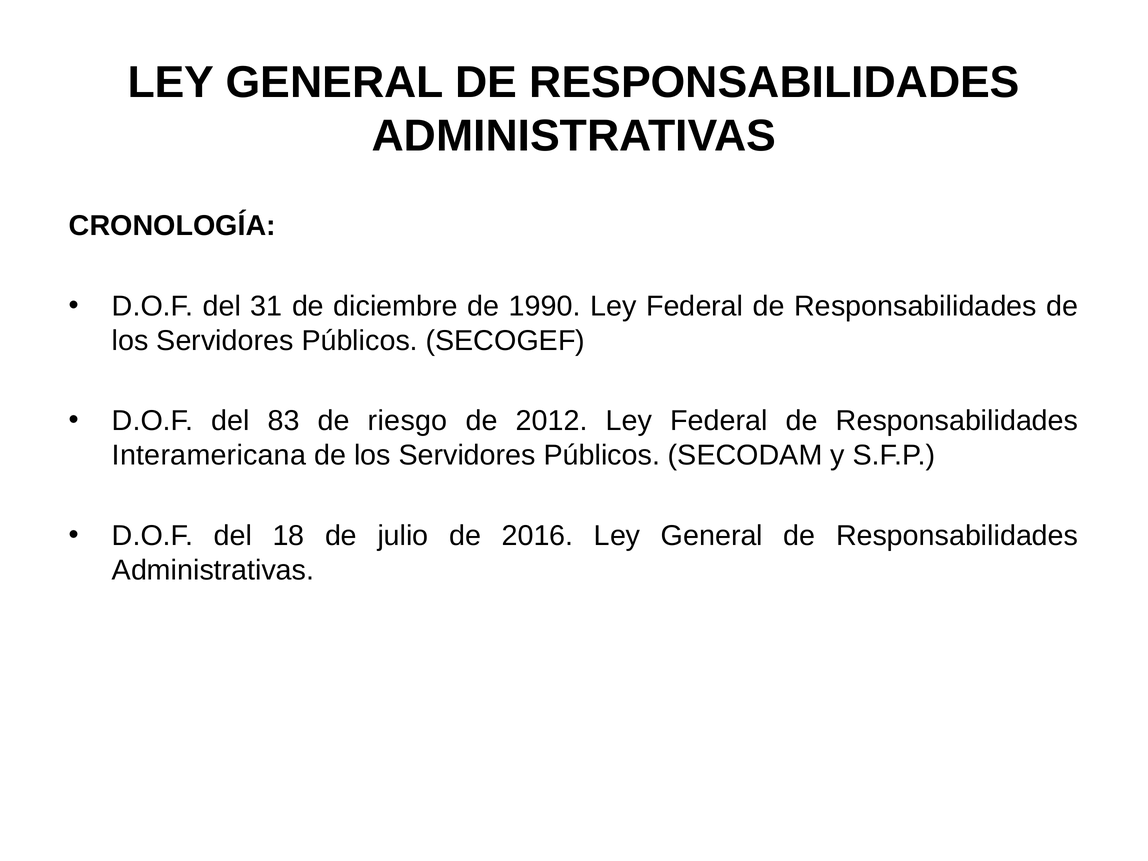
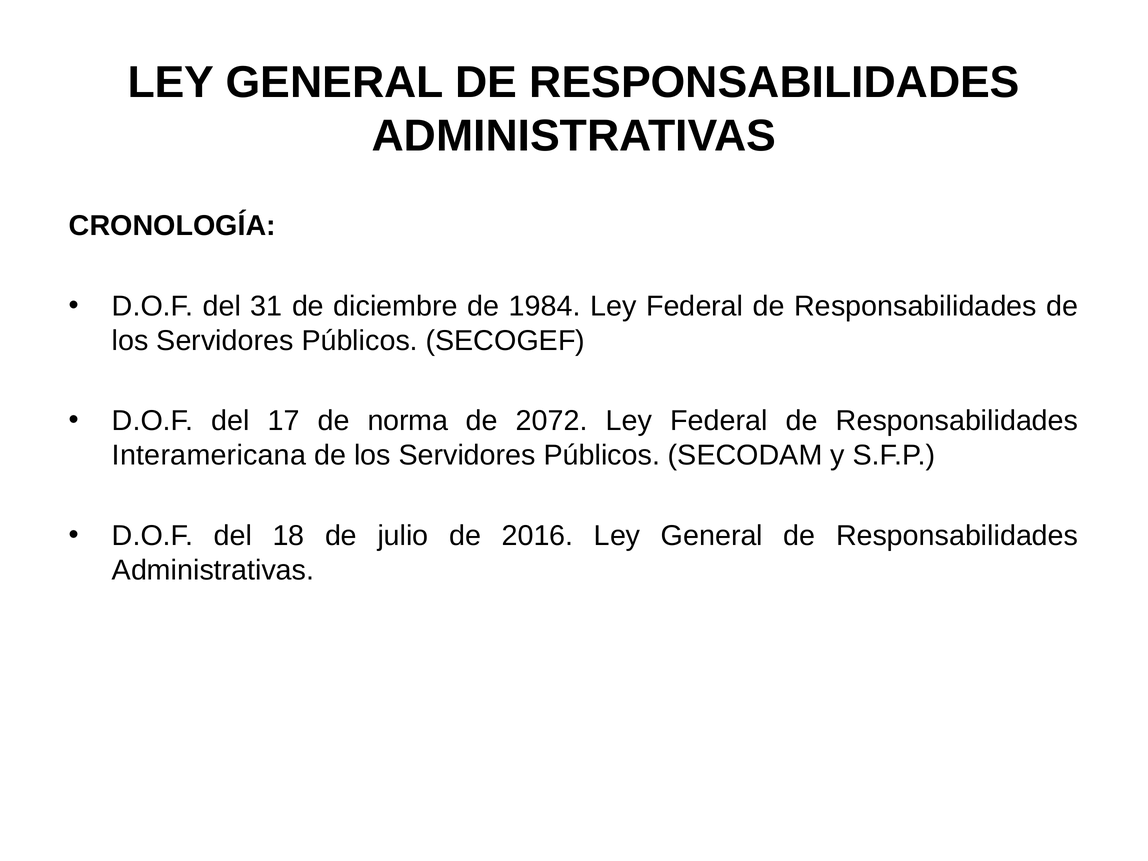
1990: 1990 -> 1984
83: 83 -> 17
riesgo: riesgo -> norma
2012: 2012 -> 2072
